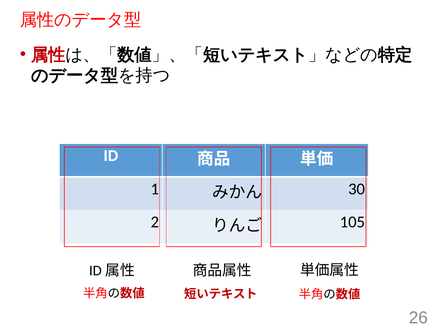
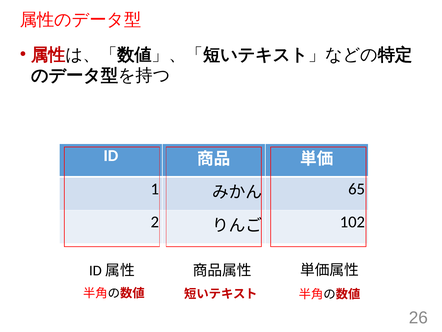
30: 30 -> 65
105: 105 -> 102
